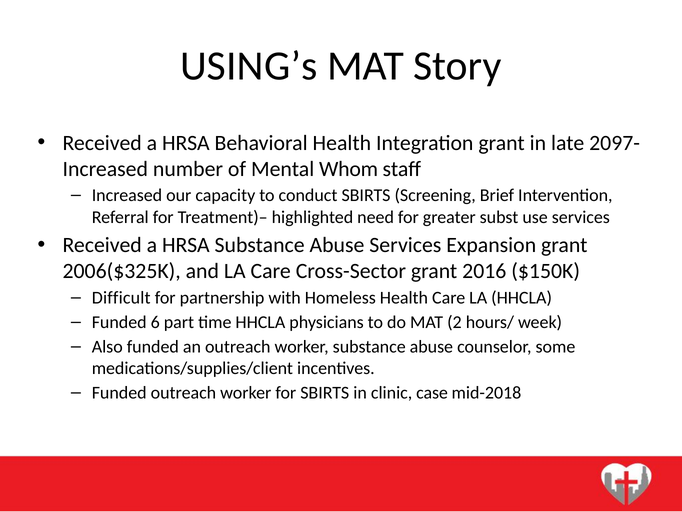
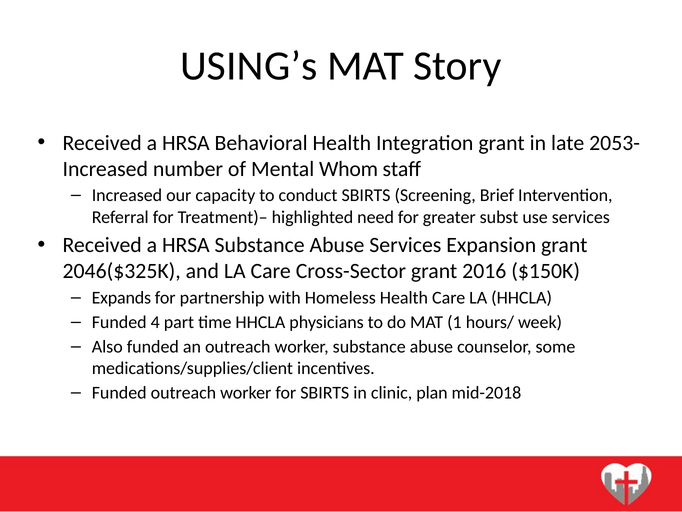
2097-: 2097- -> 2053-
2006($325K: 2006($325K -> 2046($325K
Difficult: Difficult -> Expands
6: 6 -> 4
2: 2 -> 1
case: case -> plan
